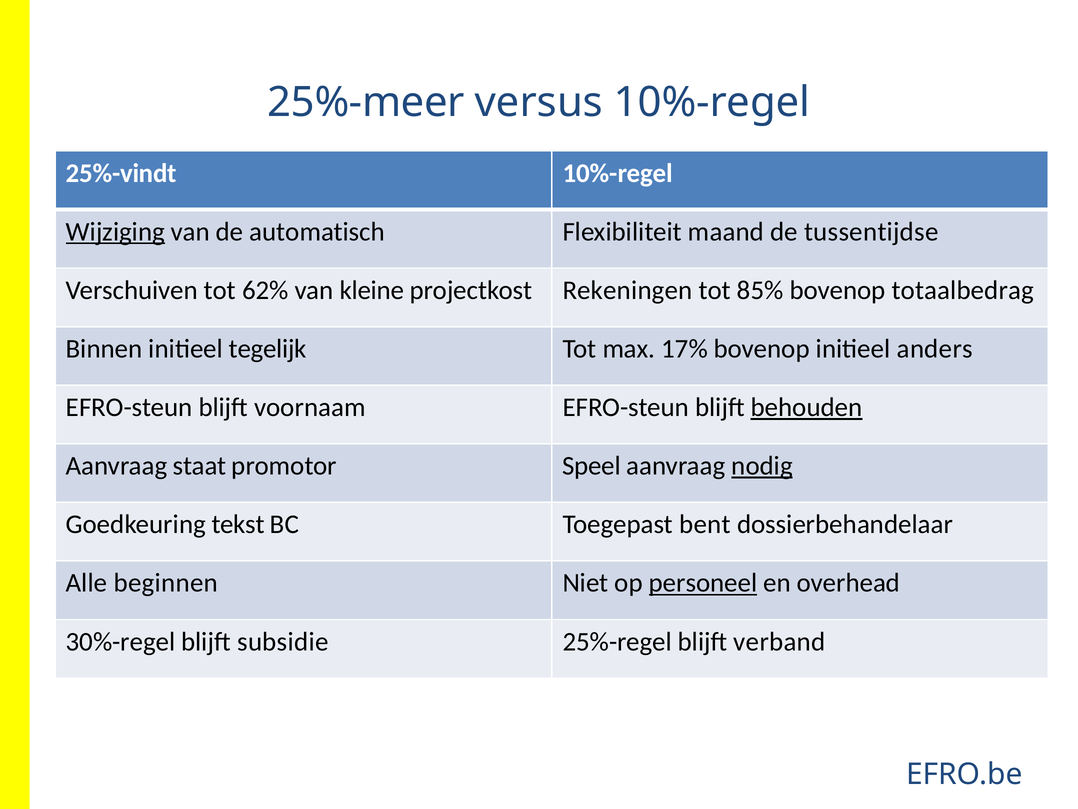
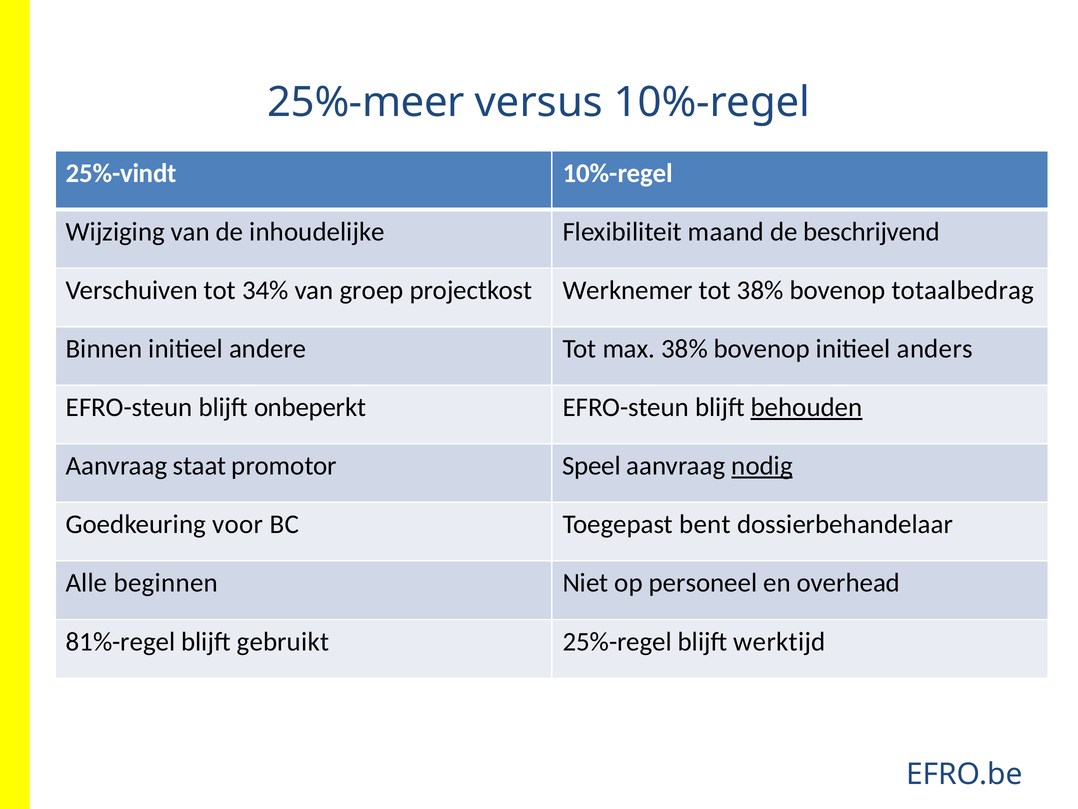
Wijziging underline: present -> none
automatisch: automatisch -> inhoudelijke
tussentijdse: tussentijdse -> beschrijvend
62%: 62% -> 34%
kleine: kleine -> groep
Rekeningen: Rekeningen -> Werknemer
tot 85%: 85% -> 38%
tegelijk: tegelijk -> andere
max 17%: 17% -> 38%
voornaam: voornaam -> onbeperkt
tekst: tekst -> voor
personeel underline: present -> none
30%-regel: 30%-regel -> 81%-regel
subsidie: subsidie -> gebruikt
verband: verband -> werktijd
